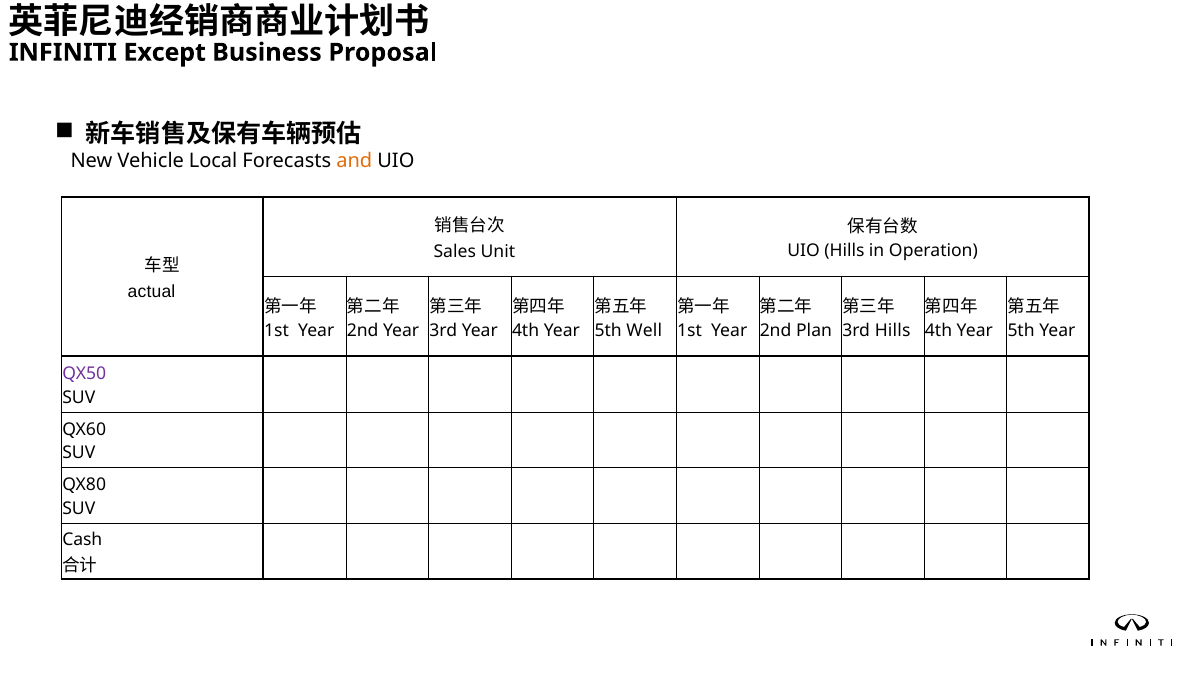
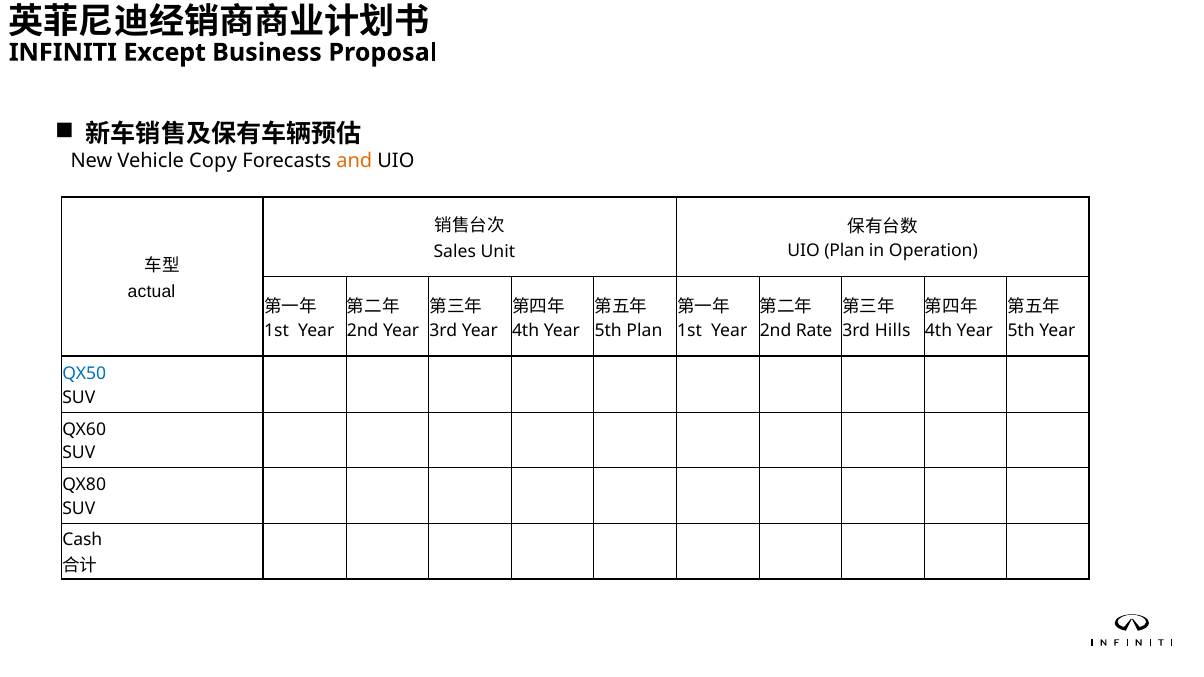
Local: Local -> Copy
UIO Hills: Hills -> Plan
5th Well: Well -> Plan
Plan: Plan -> Rate
QX50 colour: purple -> blue
